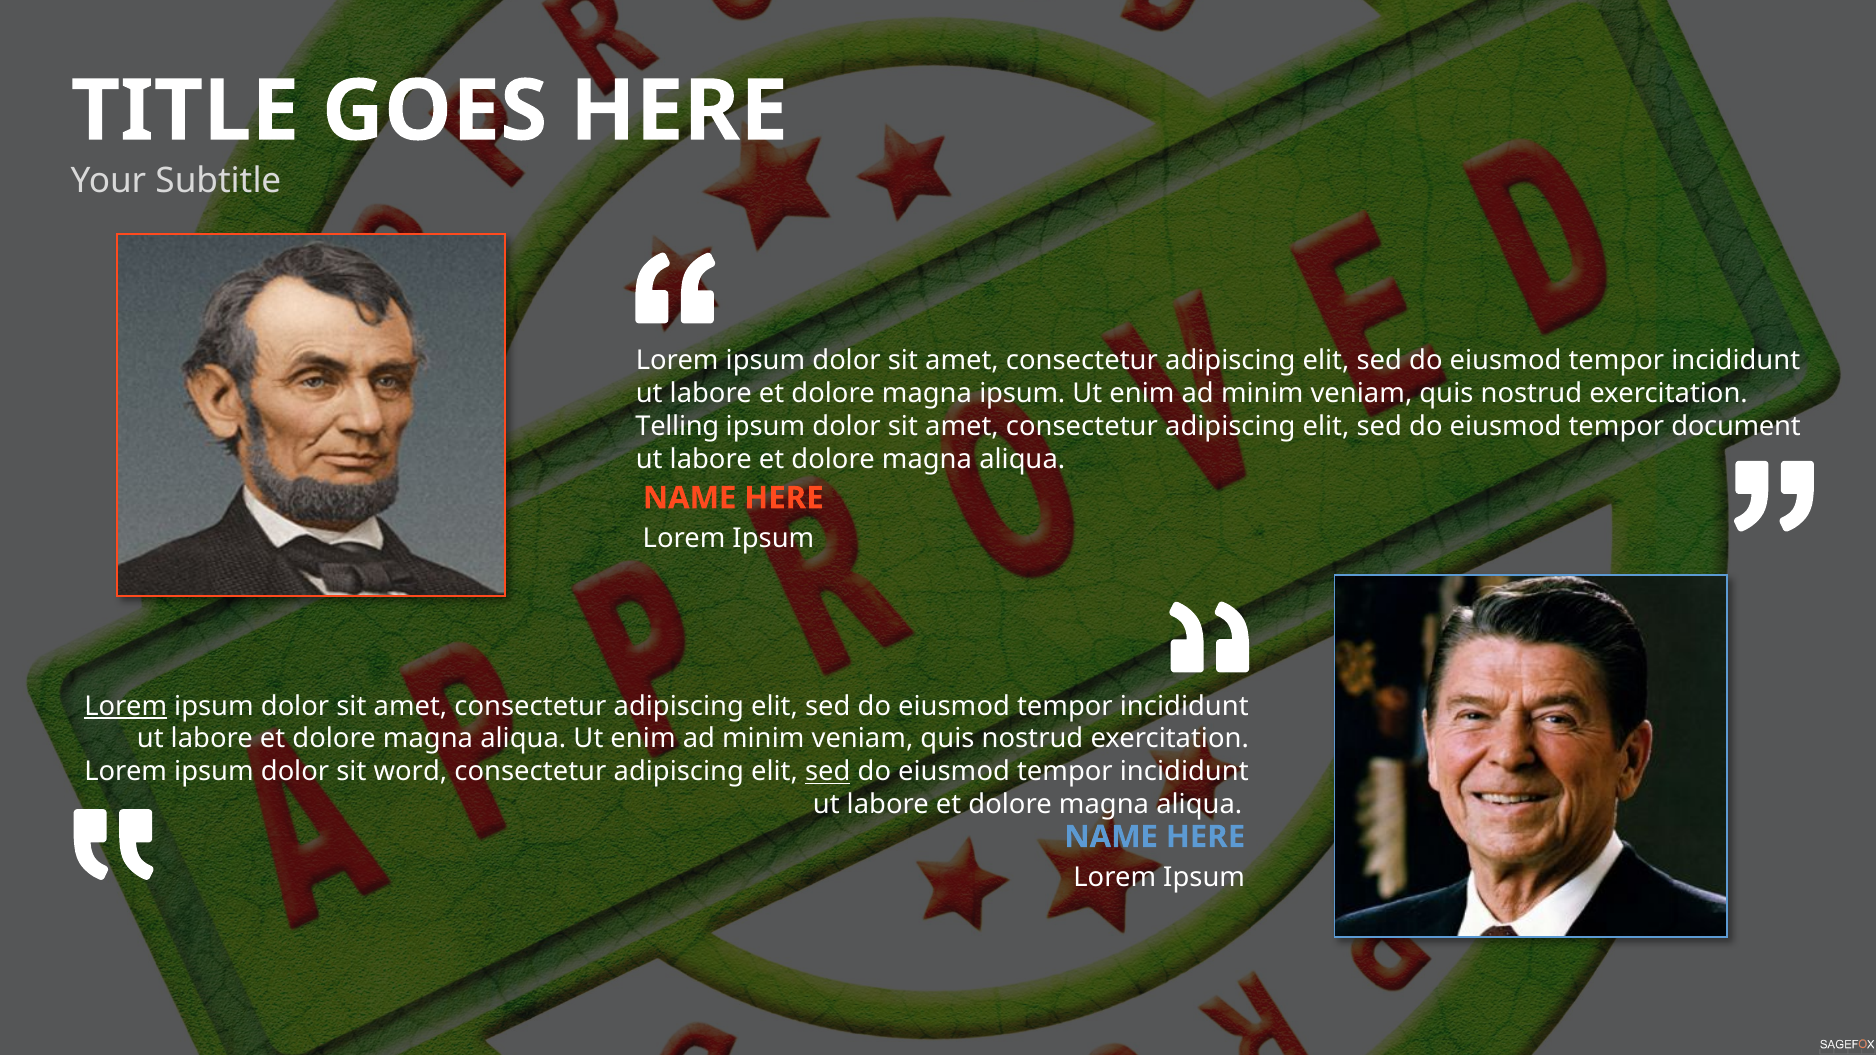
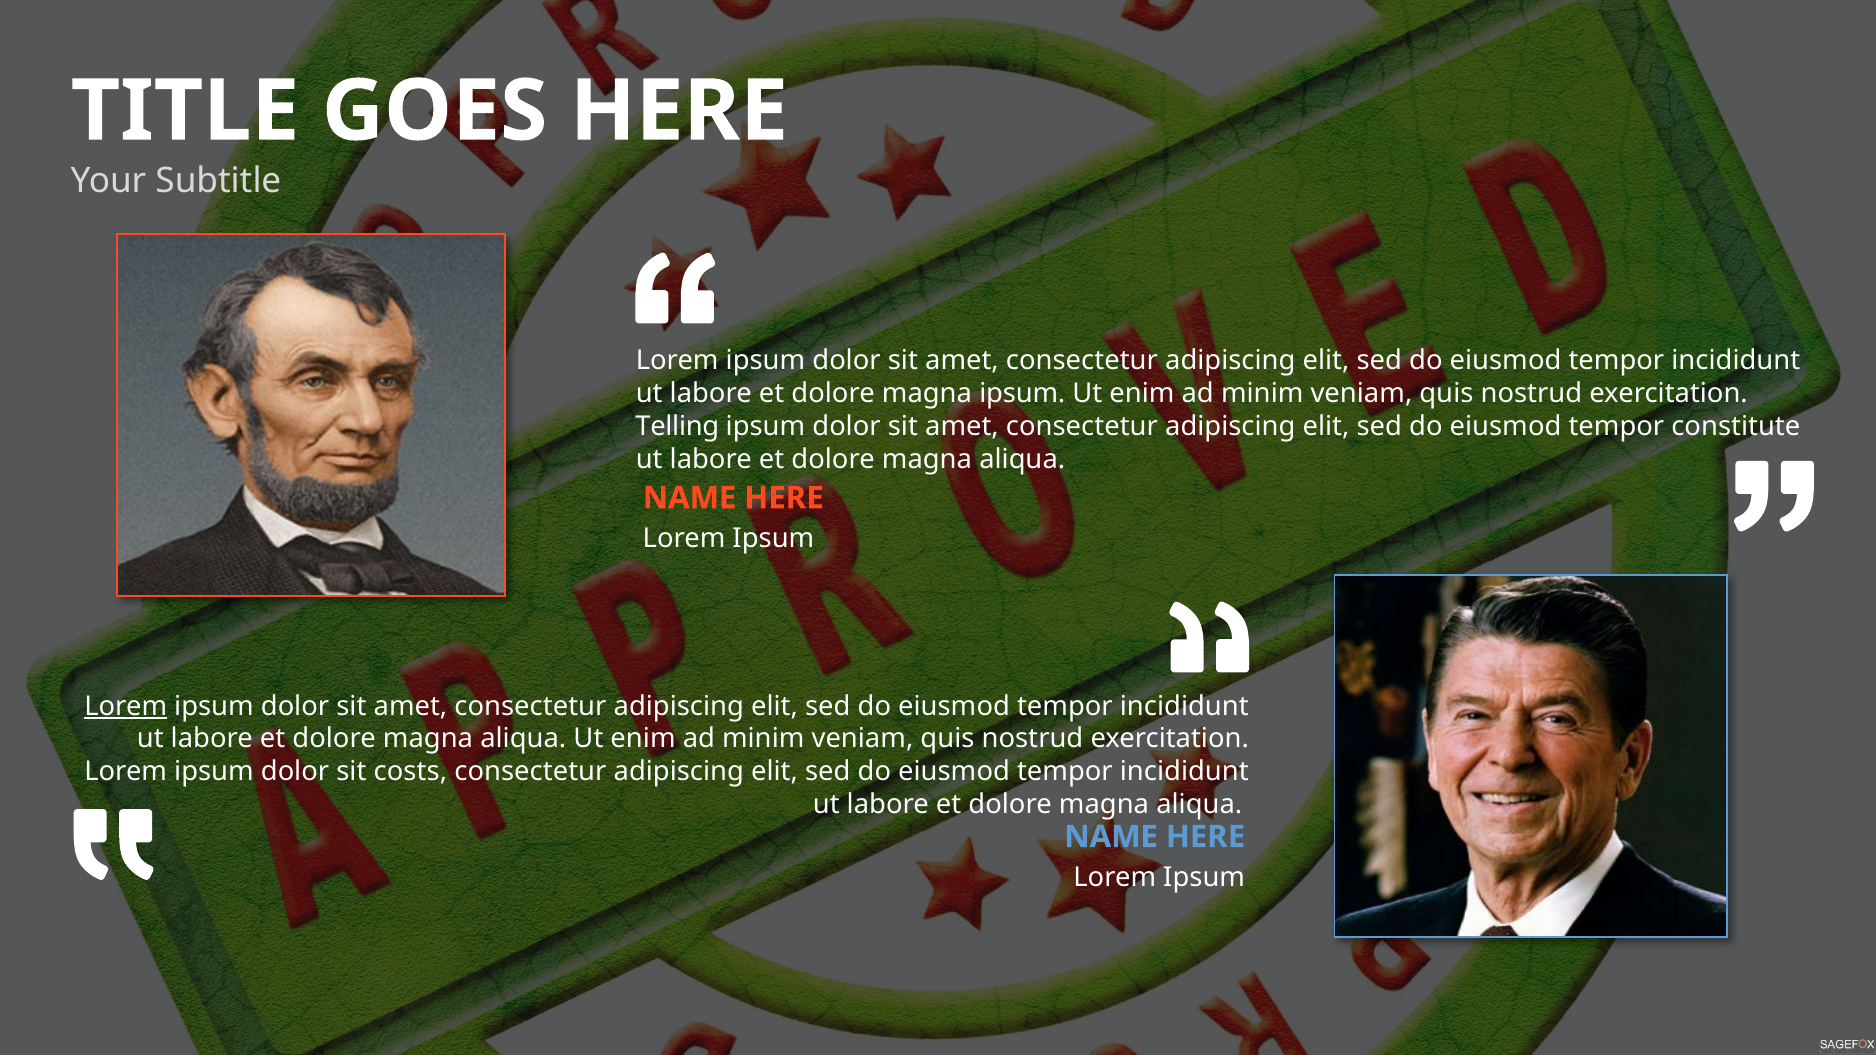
document: document -> constitute
word: word -> costs
sed at (828, 772) underline: present -> none
